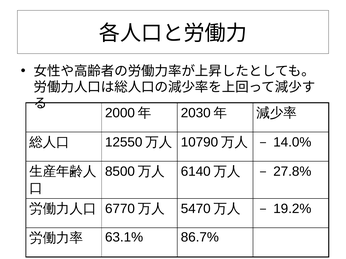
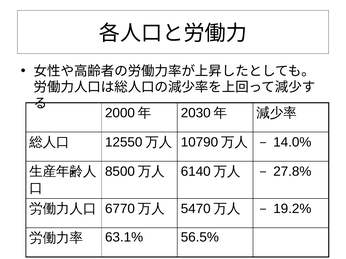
86.7%: 86.7% -> 56.5%
